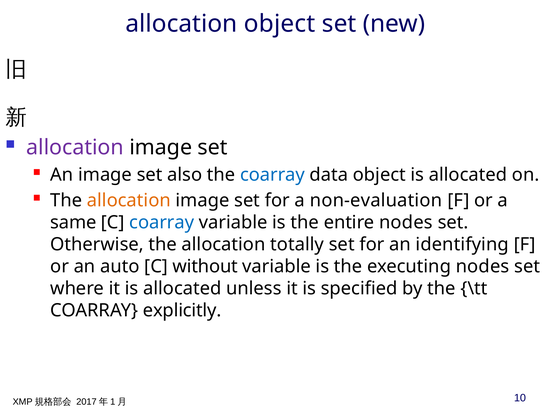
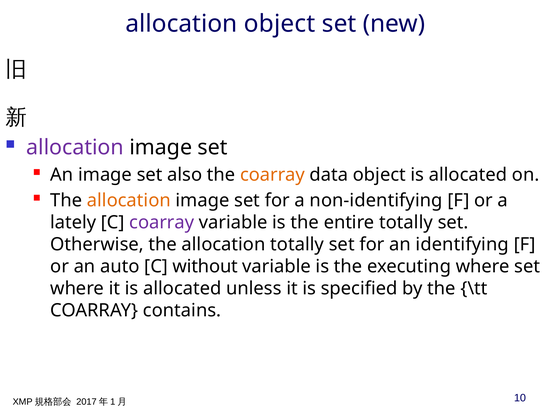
coarray at (272, 175) colour: blue -> orange
non-evaluation: non-evaluation -> non-identifying
same: same -> lately
coarray at (162, 222) colour: blue -> purple
entire nodes: nodes -> totally
executing nodes: nodes -> where
explicitly: explicitly -> contains
